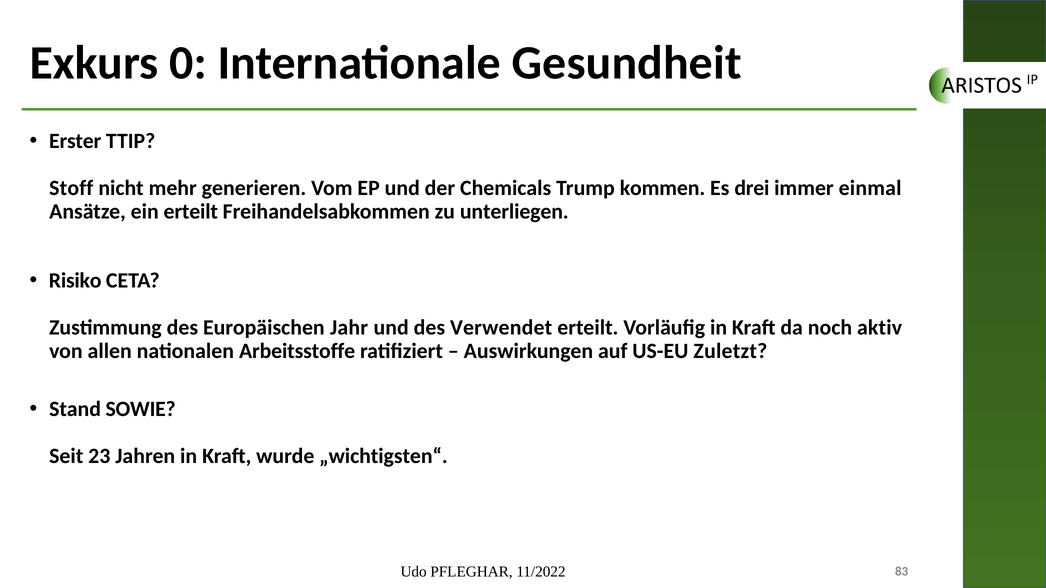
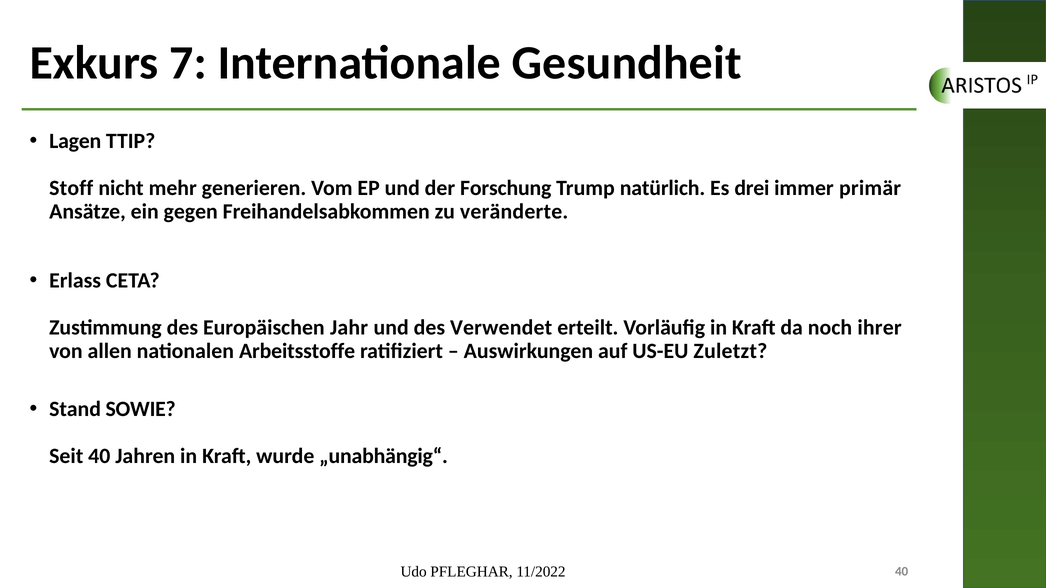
0: 0 -> 7
Erster: Erster -> Lagen
Chemicals: Chemicals -> Forschung
kommen: kommen -> natürlich
einmal: einmal -> primär
ein erteilt: erteilt -> gegen
unterliegen: unterliegen -> veränderte
Risiko: Risiko -> Erlass
aktiv: aktiv -> ihrer
Seit 23: 23 -> 40
„wichtigsten“: „wichtigsten“ -> „unabhängig“
11/2022 83: 83 -> 40
